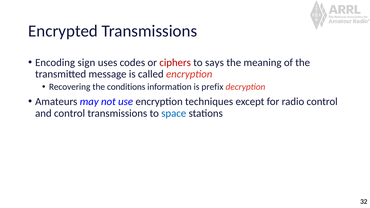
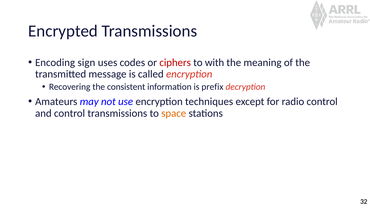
says: says -> with
conditions: conditions -> consistent
space colour: blue -> orange
